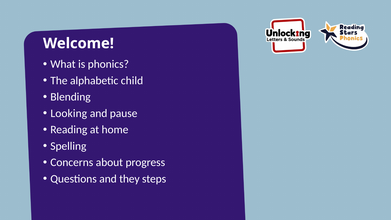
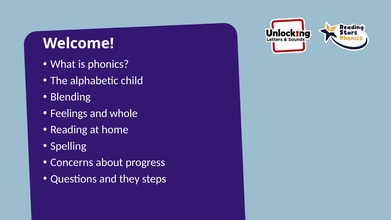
Looking: Looking -> Feelings
pause: pause -> whole
